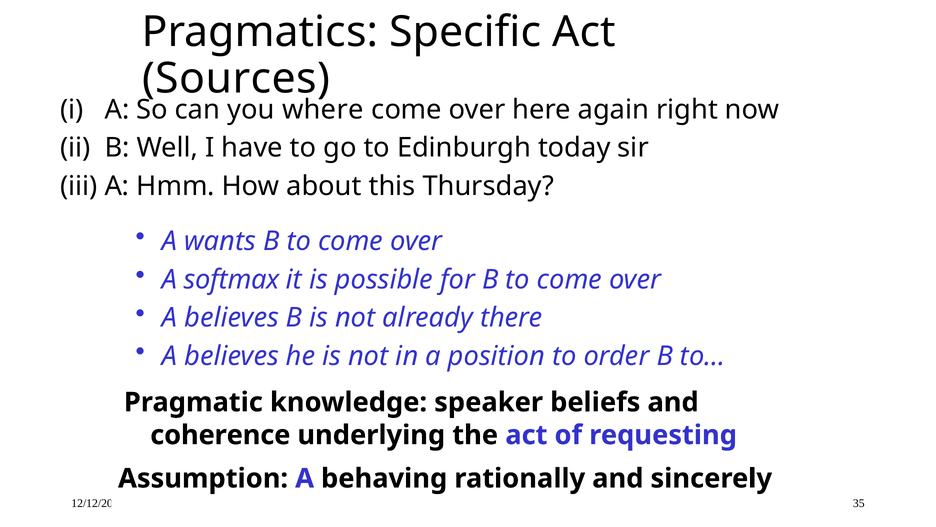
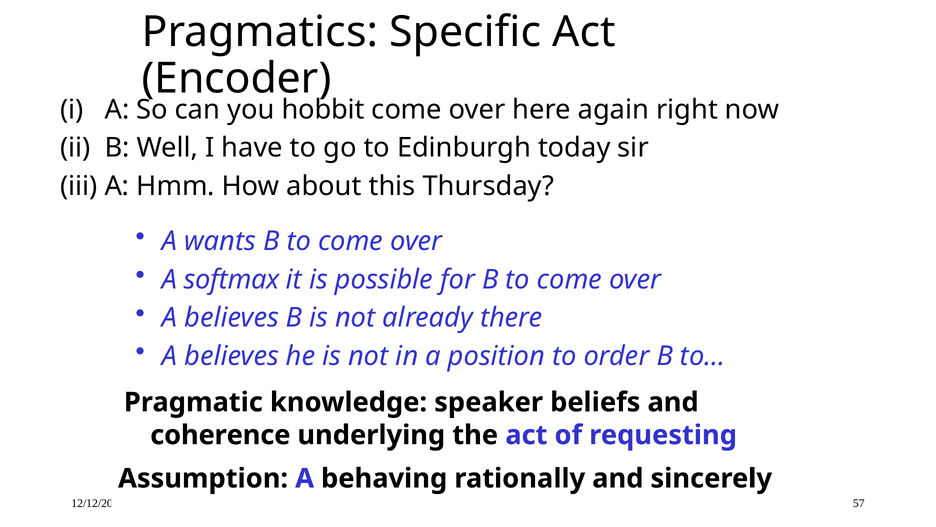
Sources: Sources -> Encoder
where: where -> hobbit
35: 35 -> 57
